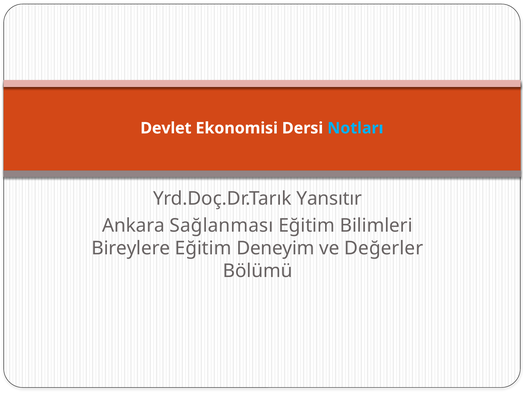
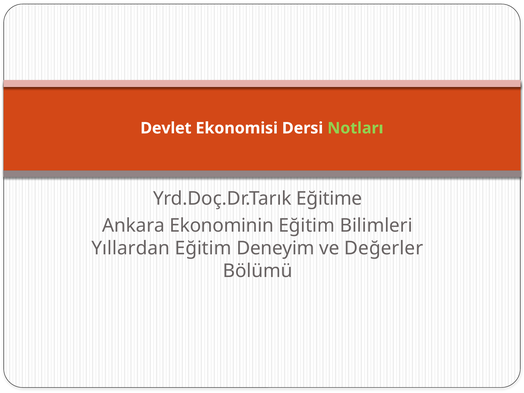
Notları colour: light blue -> light green
Yansıtır: Yansıtır -> Eğitime
Sağlanması: Sağlanması -> Ekonominin
Bireylere: Bireylere -> Yıllardan
